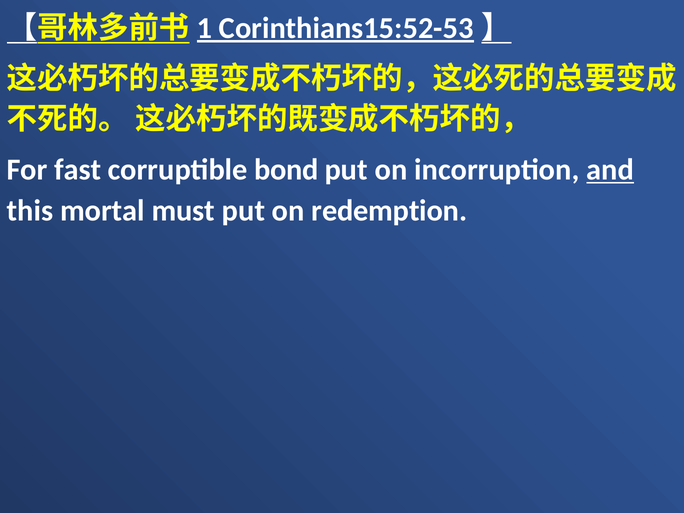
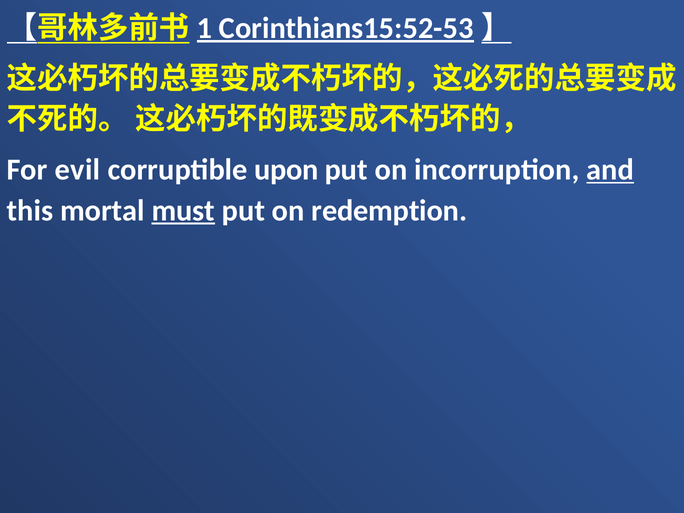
fast: fast -> evil
bond: bond -> upon
must underline: none -> present
